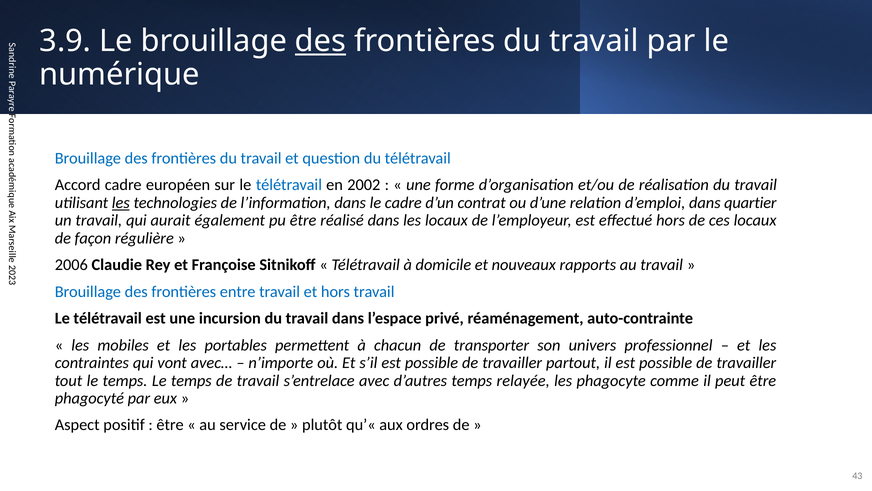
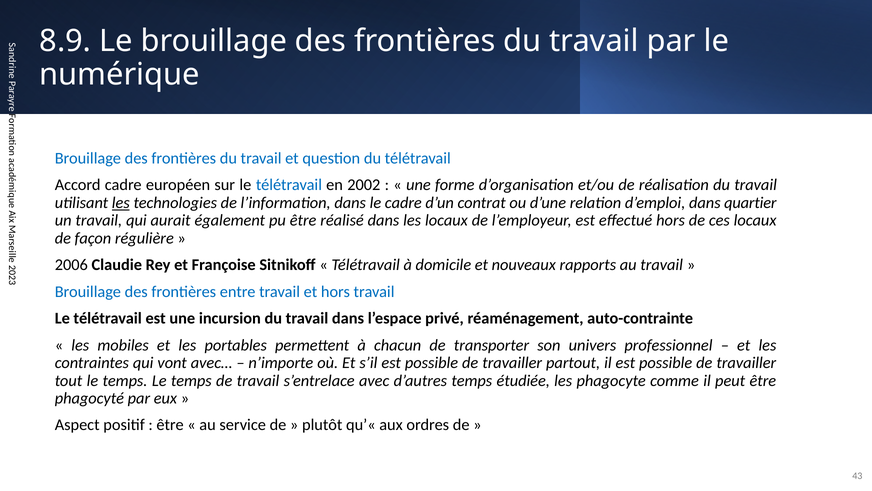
3.9: 3.9 -> 8.9
des at (321, 41) underline: present -> none
relayée: relayée -> étudiée
